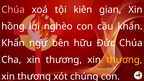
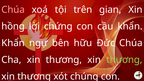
kiên: kiên -> trên
nghèo: nghèo -> chứng
thương at (124, 60) colour: yellow -> light green
